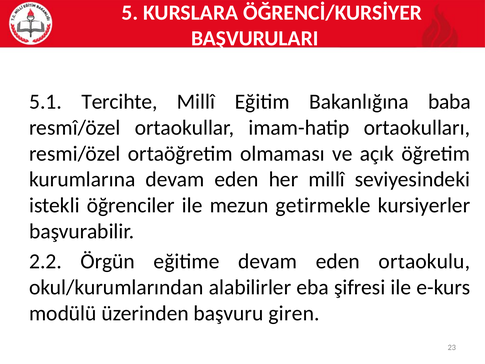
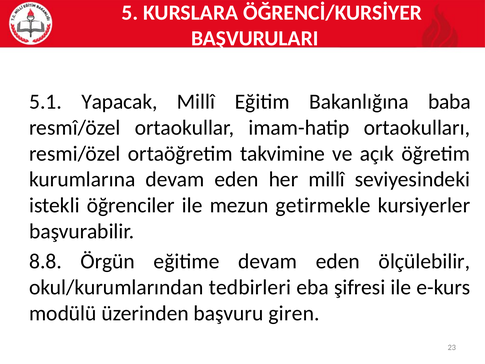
Tercihte: Tercihte -> Yapacak
olmaması: olmaması -> takvimine
2.2: 2.2 -> 8.8
ortaokulu: ortaokulu -> ölçülebilir
alabilirler: alabilirler -> tedbirleri
